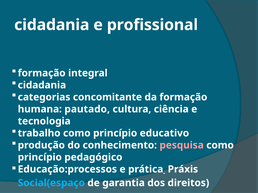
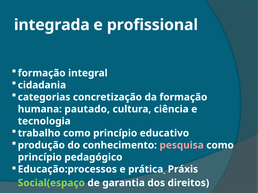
cidadania at (52, 25): cidadania -> integrada
concomitante: concomitante -> concretização
Social(espaço colour: light blue -> light green
